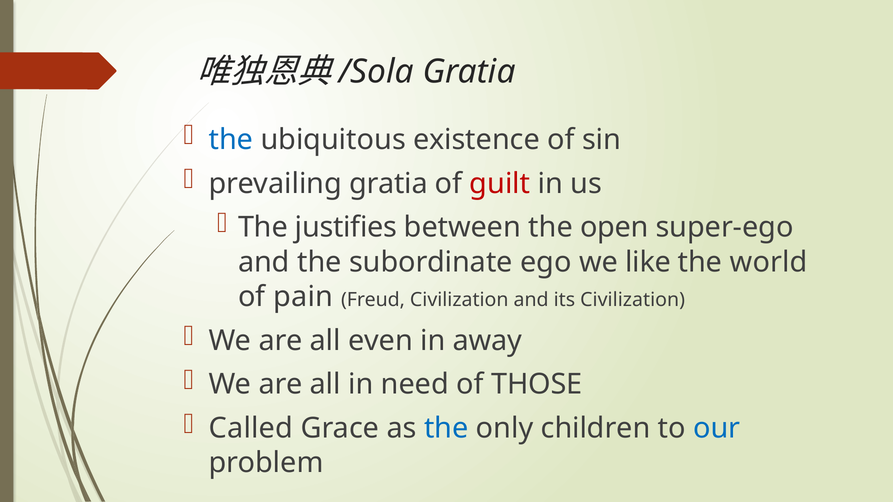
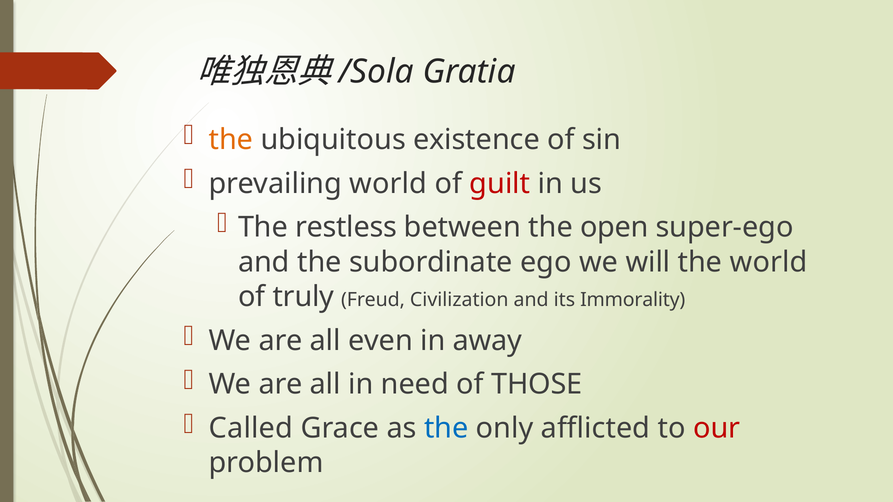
the at (231, 140) colour: blue -> orange
prevailing gratia: gratia -> world
justifies: justifies -> restless
like: like -> will
pain: pain -> truly
its Civilization: Civilization -> Immorality
children: children -> afflicted
our colour: blue -> red
